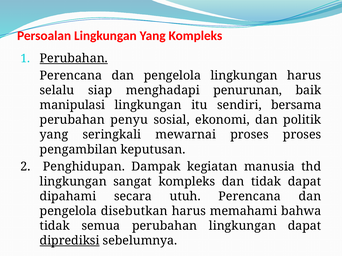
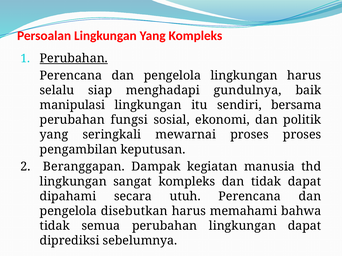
penurunan: penurunan -> gundulnya
penyu: penyu -> fungsi
Penghidupan: Penghidupan -> Beranggapan
diprediksi underline: present -> none
